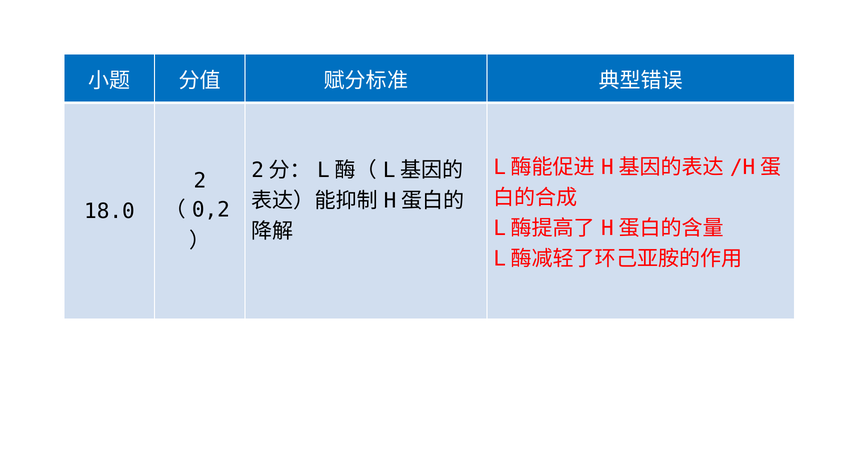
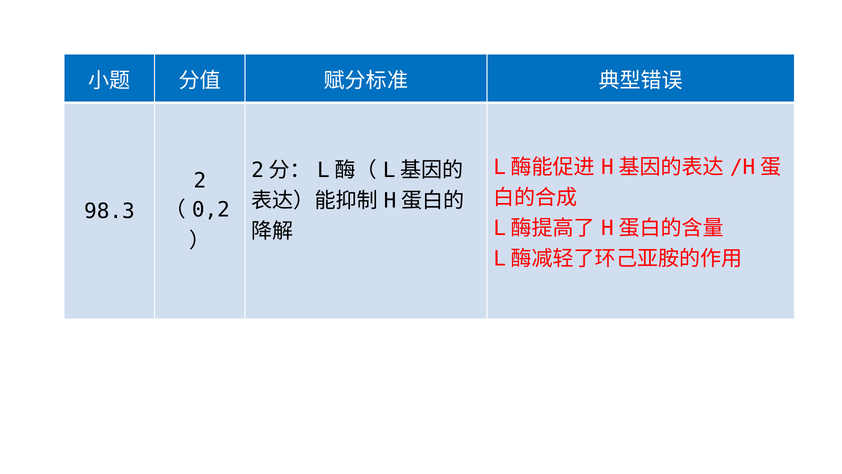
18.0: 18.0 -> 98.3
